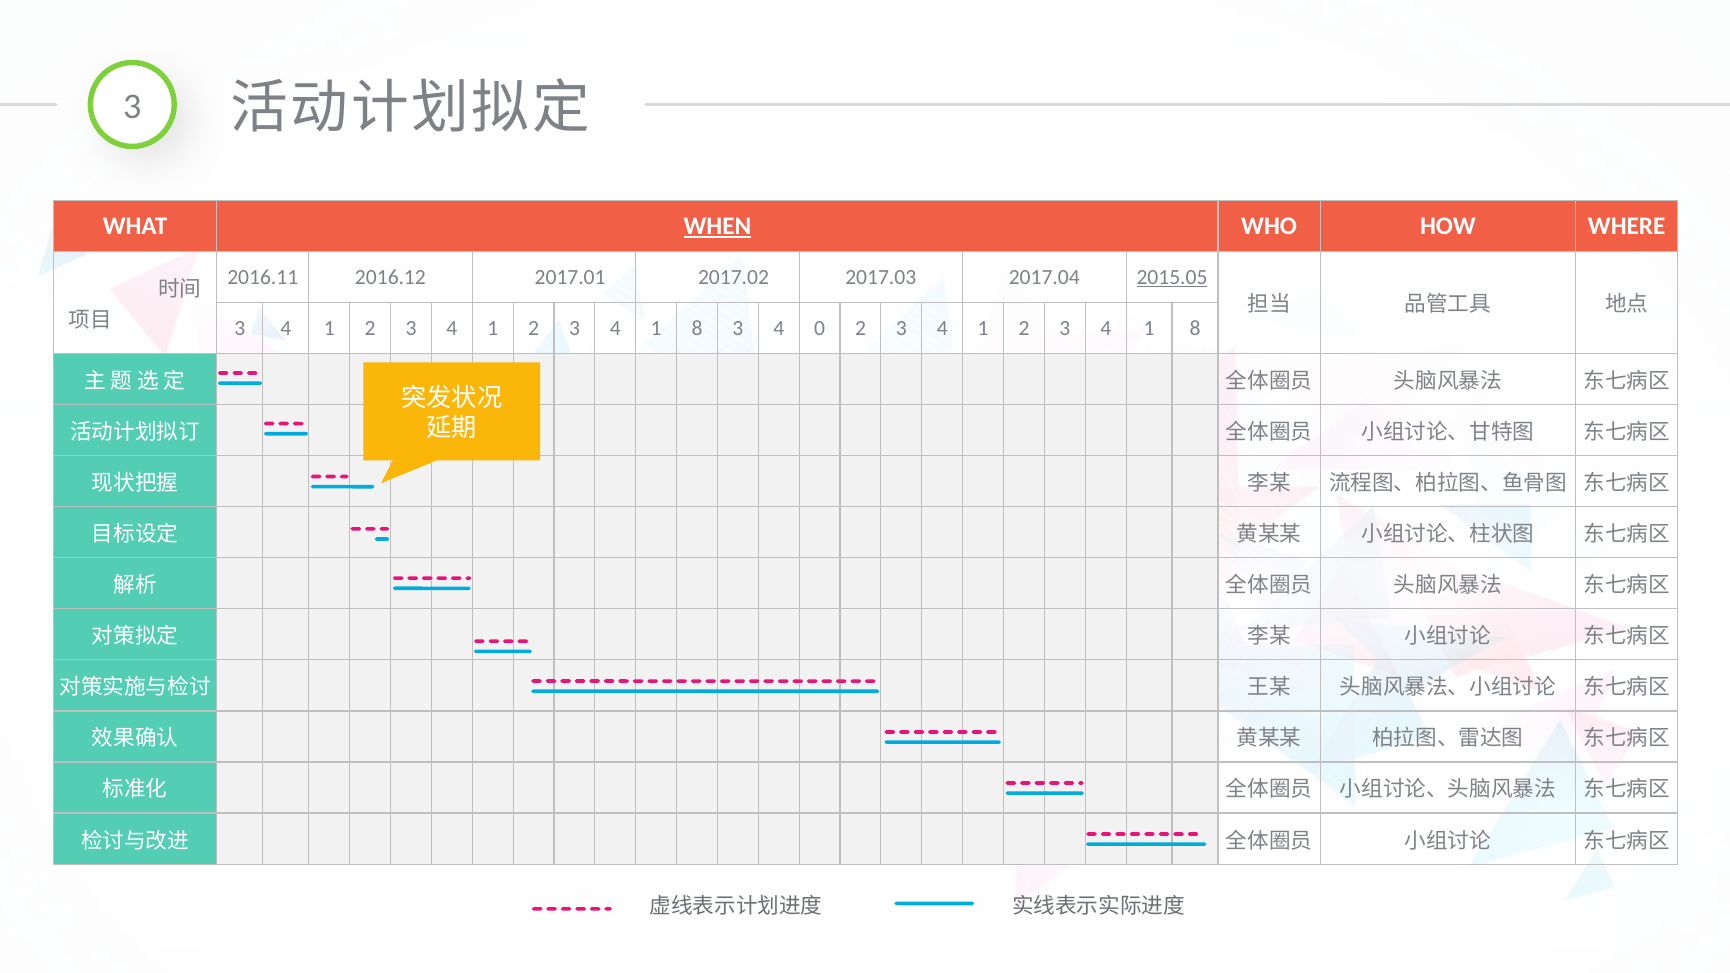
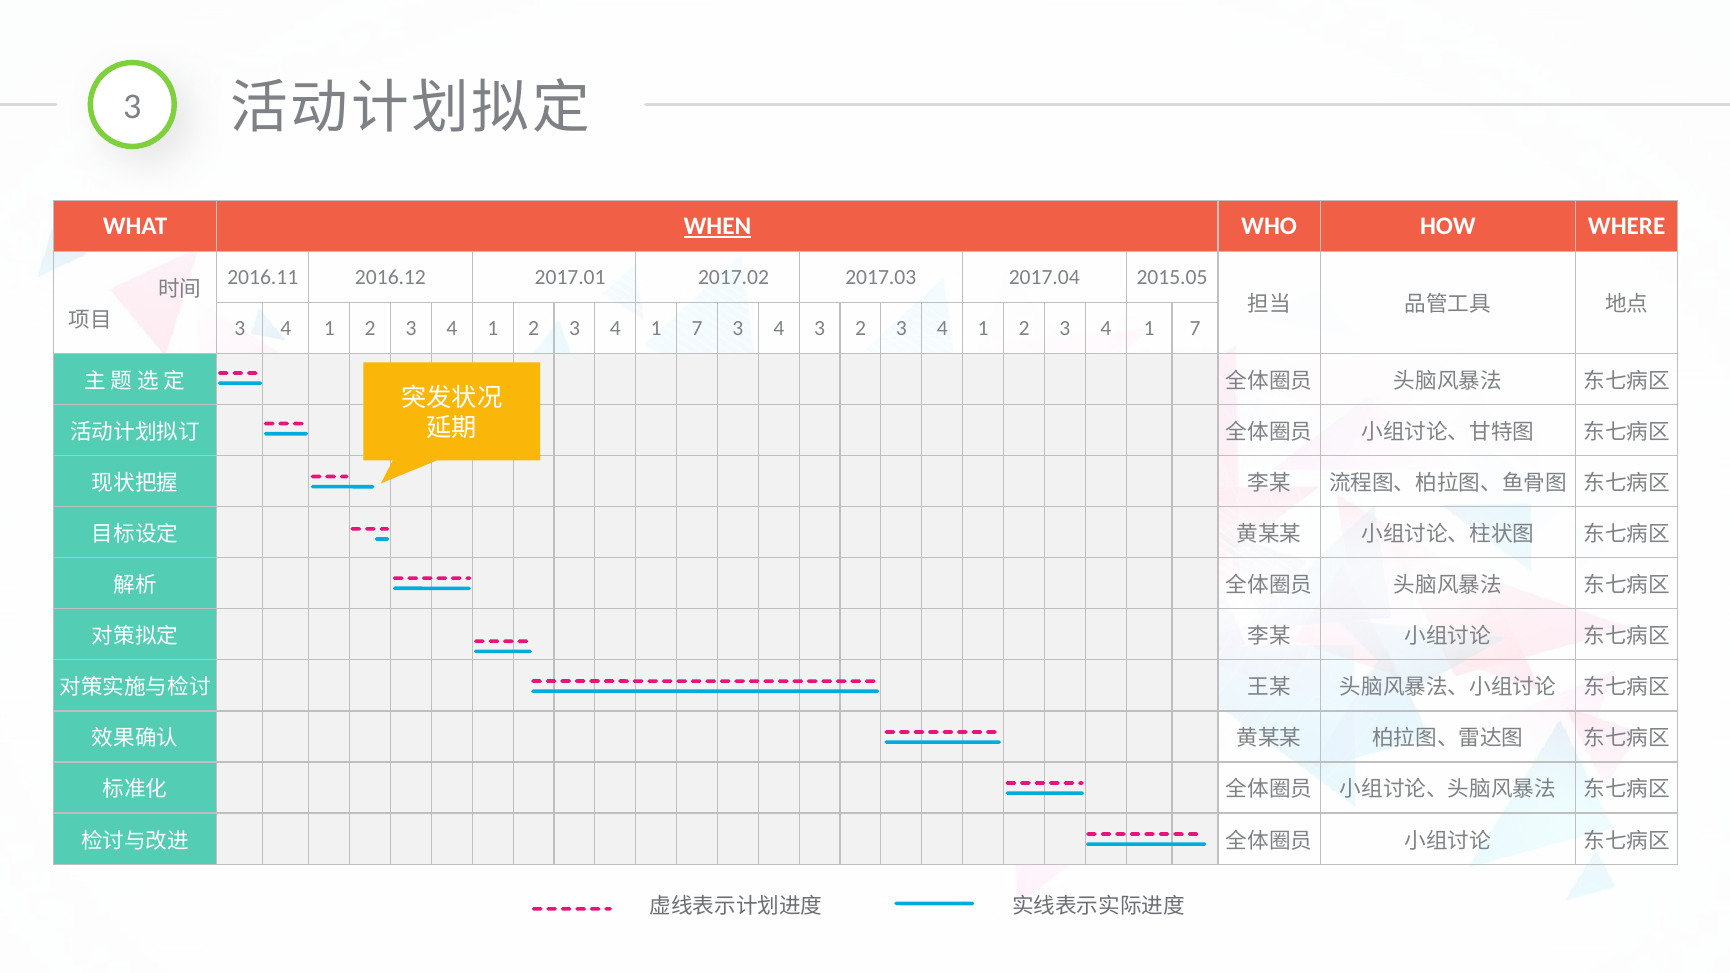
2015.05 underline: present -> none
8 at (697, 328): 8 -> 7
4 0: 0 -> 3
8 at (1195, 328): 8 -> 7
